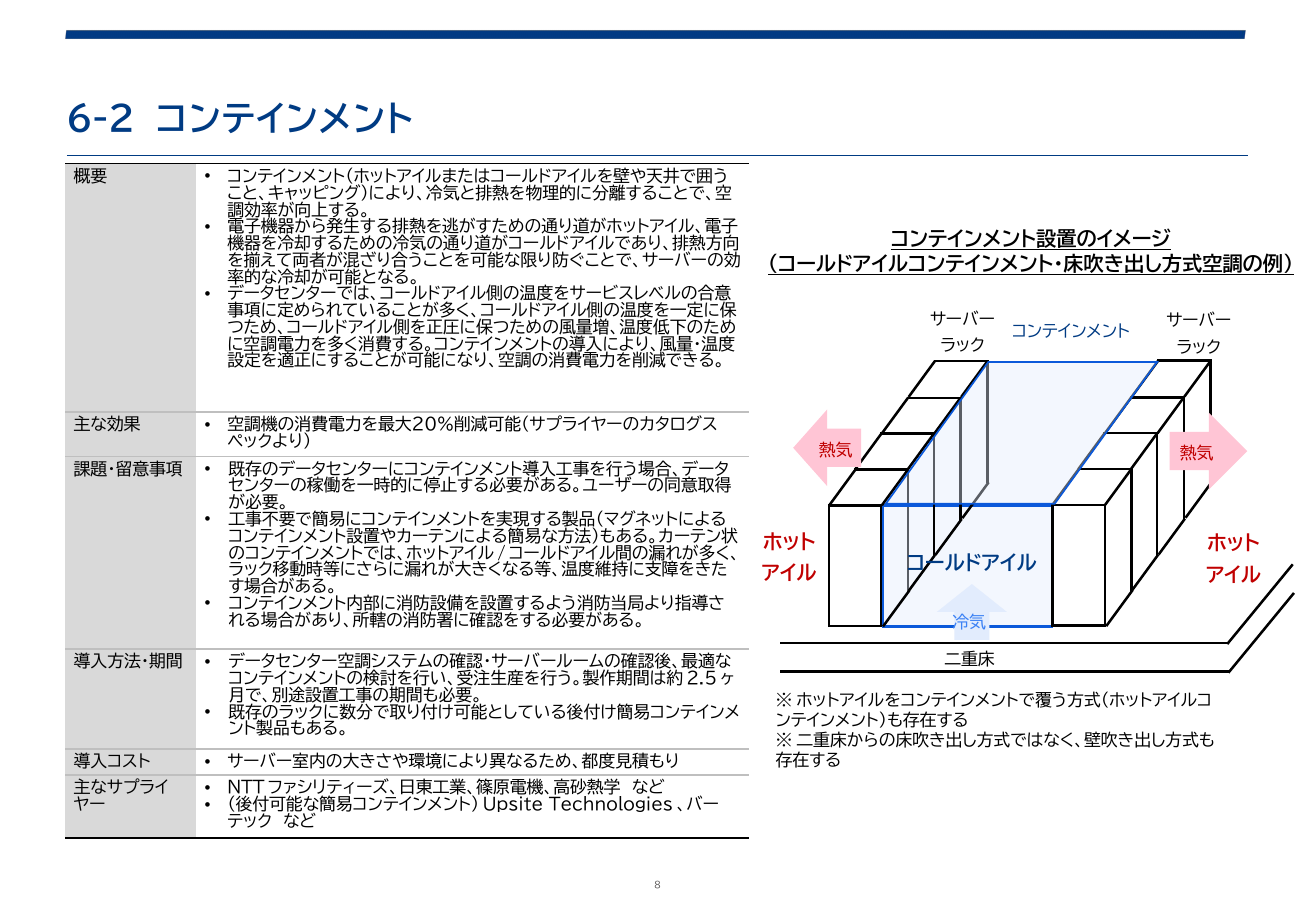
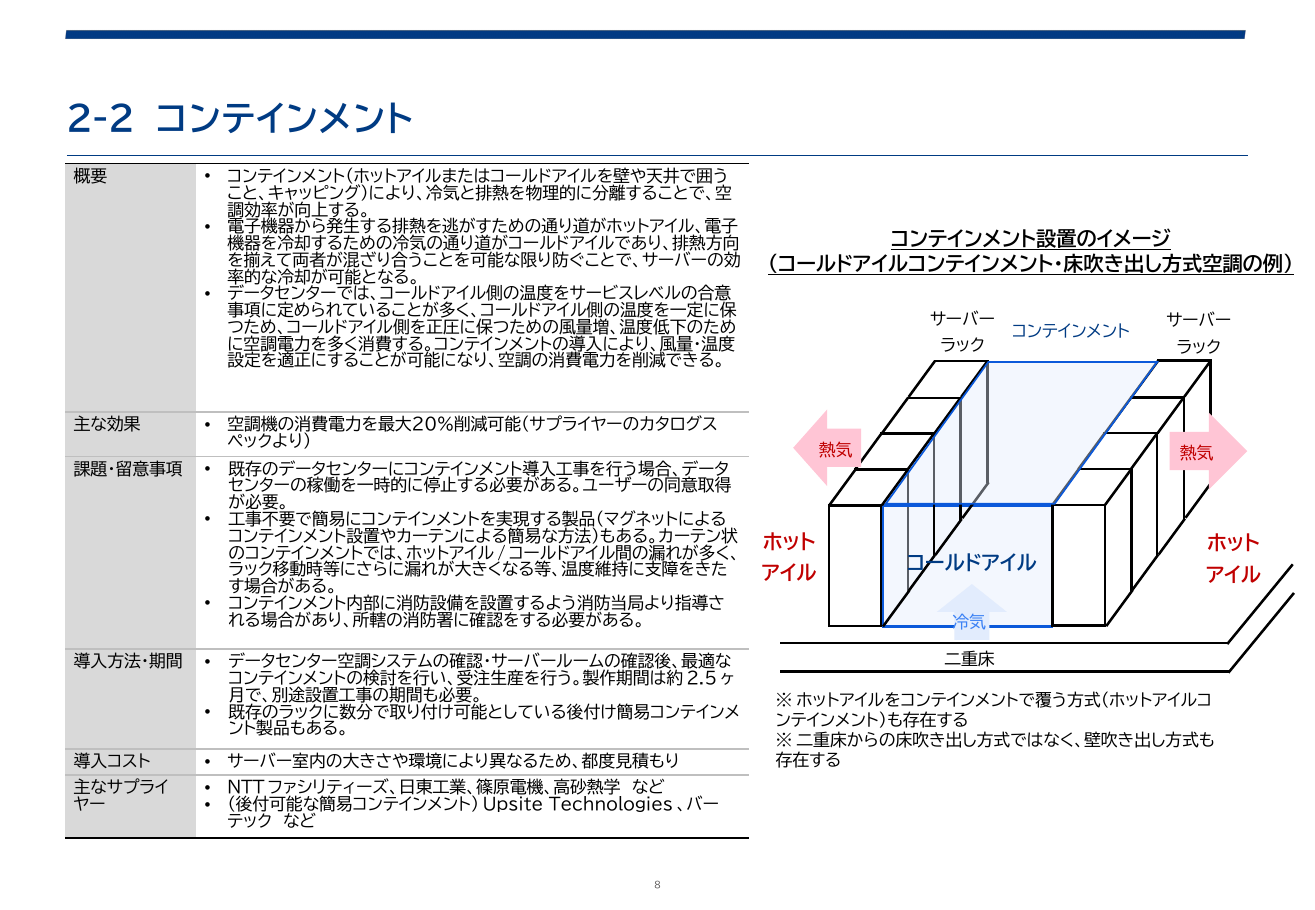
6-2: 6-2 -> 2-2
